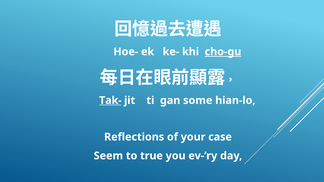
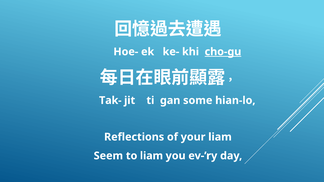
Tak- underline: present -> none
your case: case -> liam
to true: true -> liam
